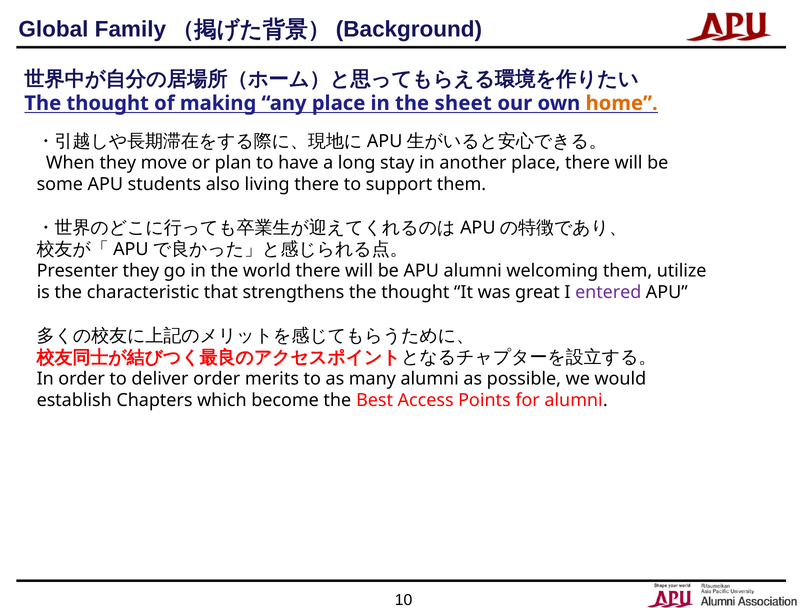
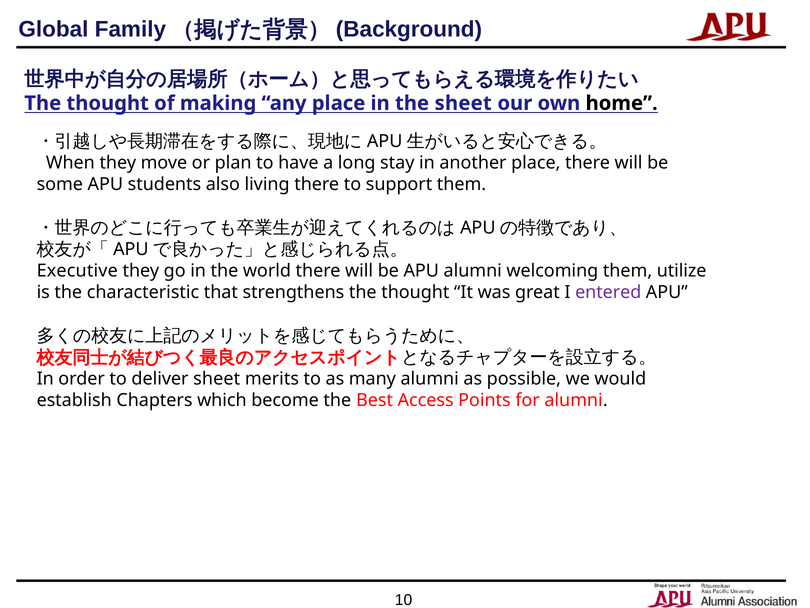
home colour: orange -> black
Presenter: Presenter -> Executive
deliver order: order -> sheet
